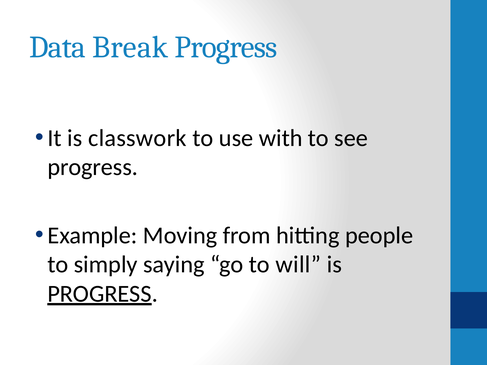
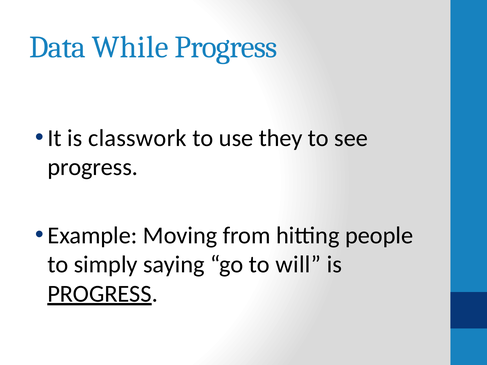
Break: Break -> While
with: with -> they
